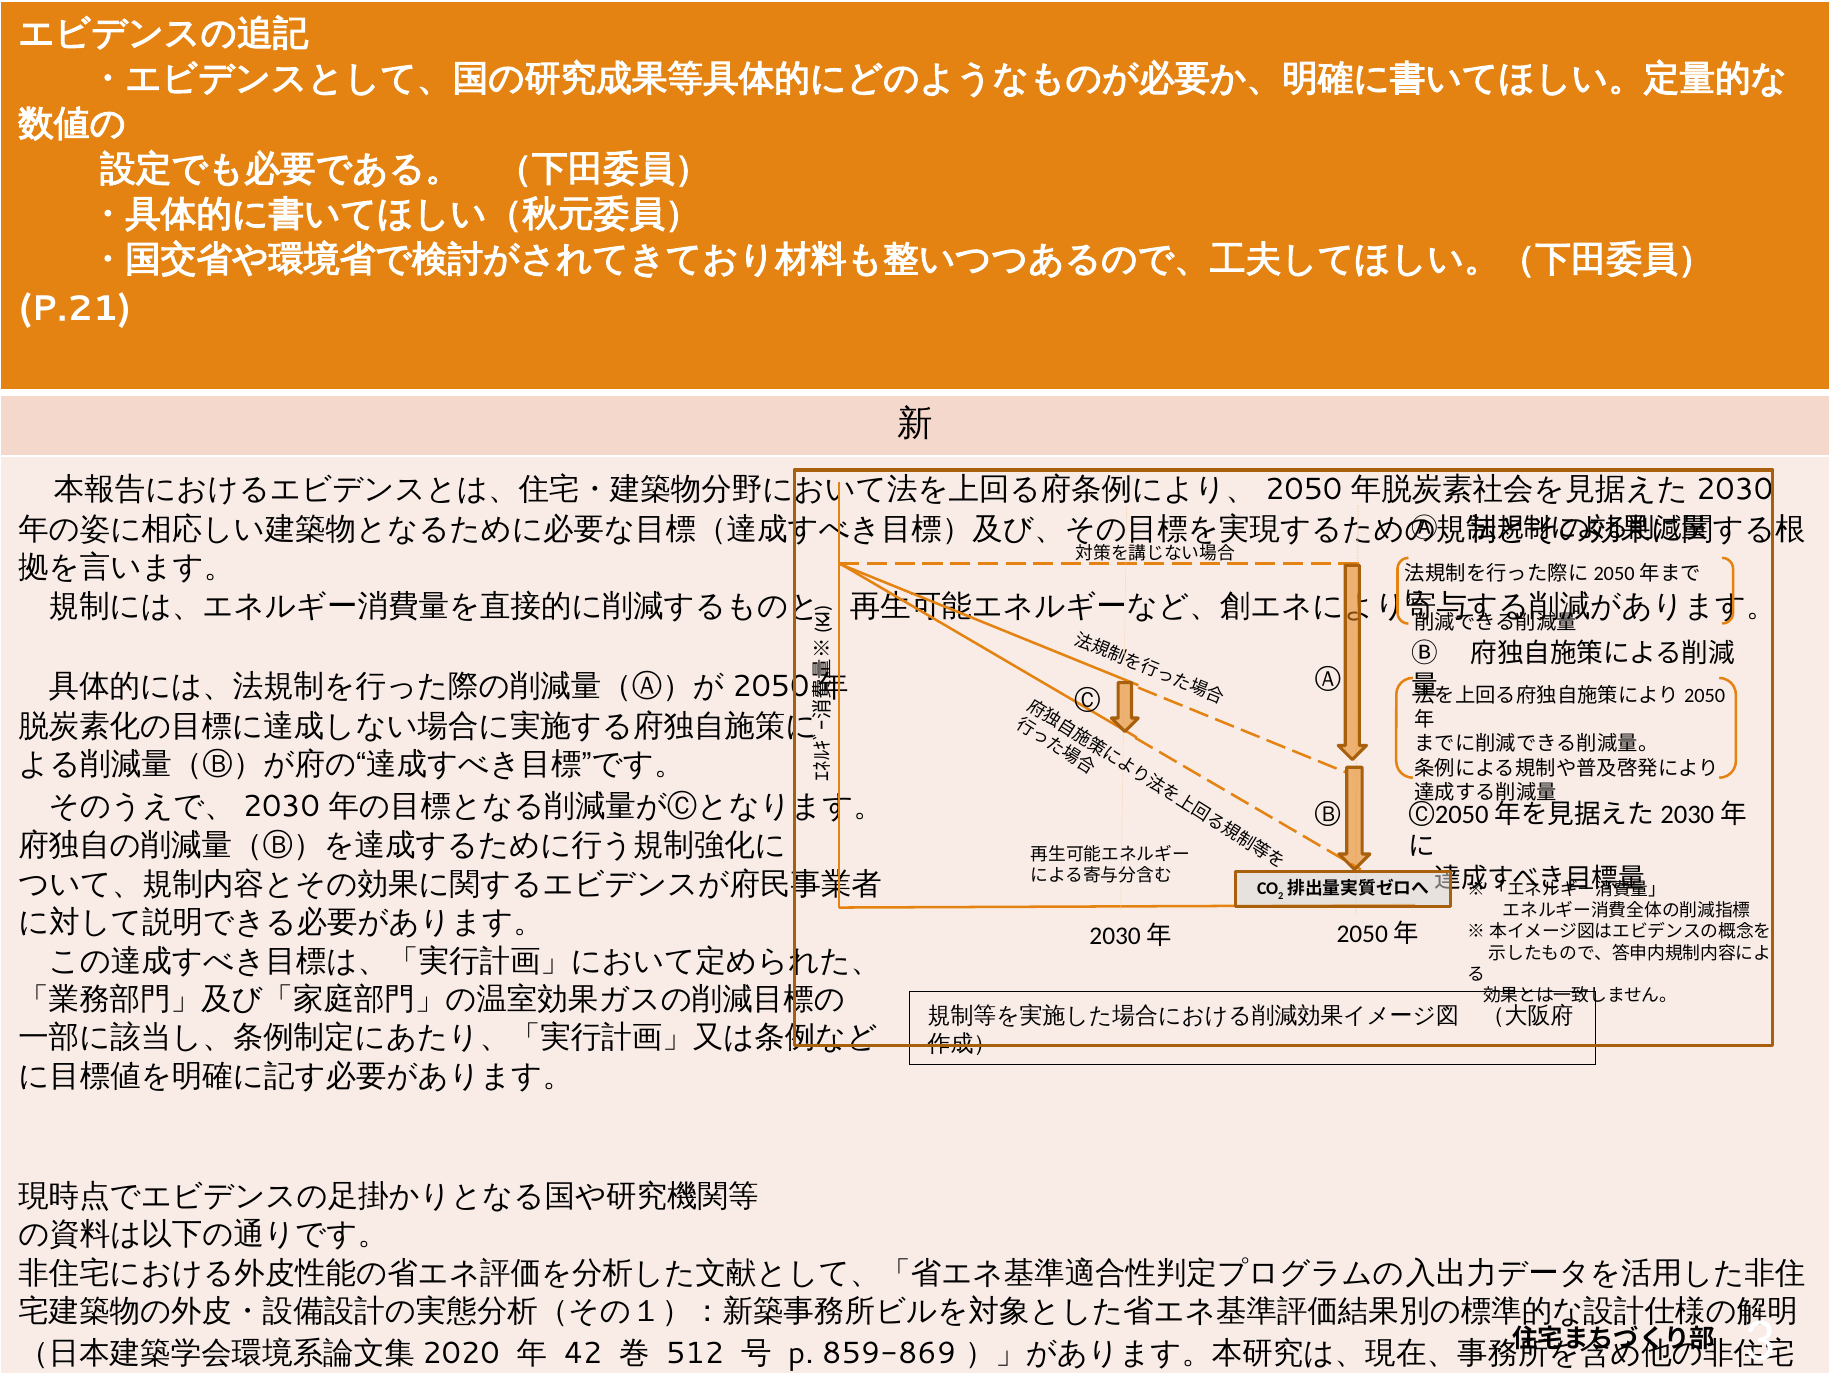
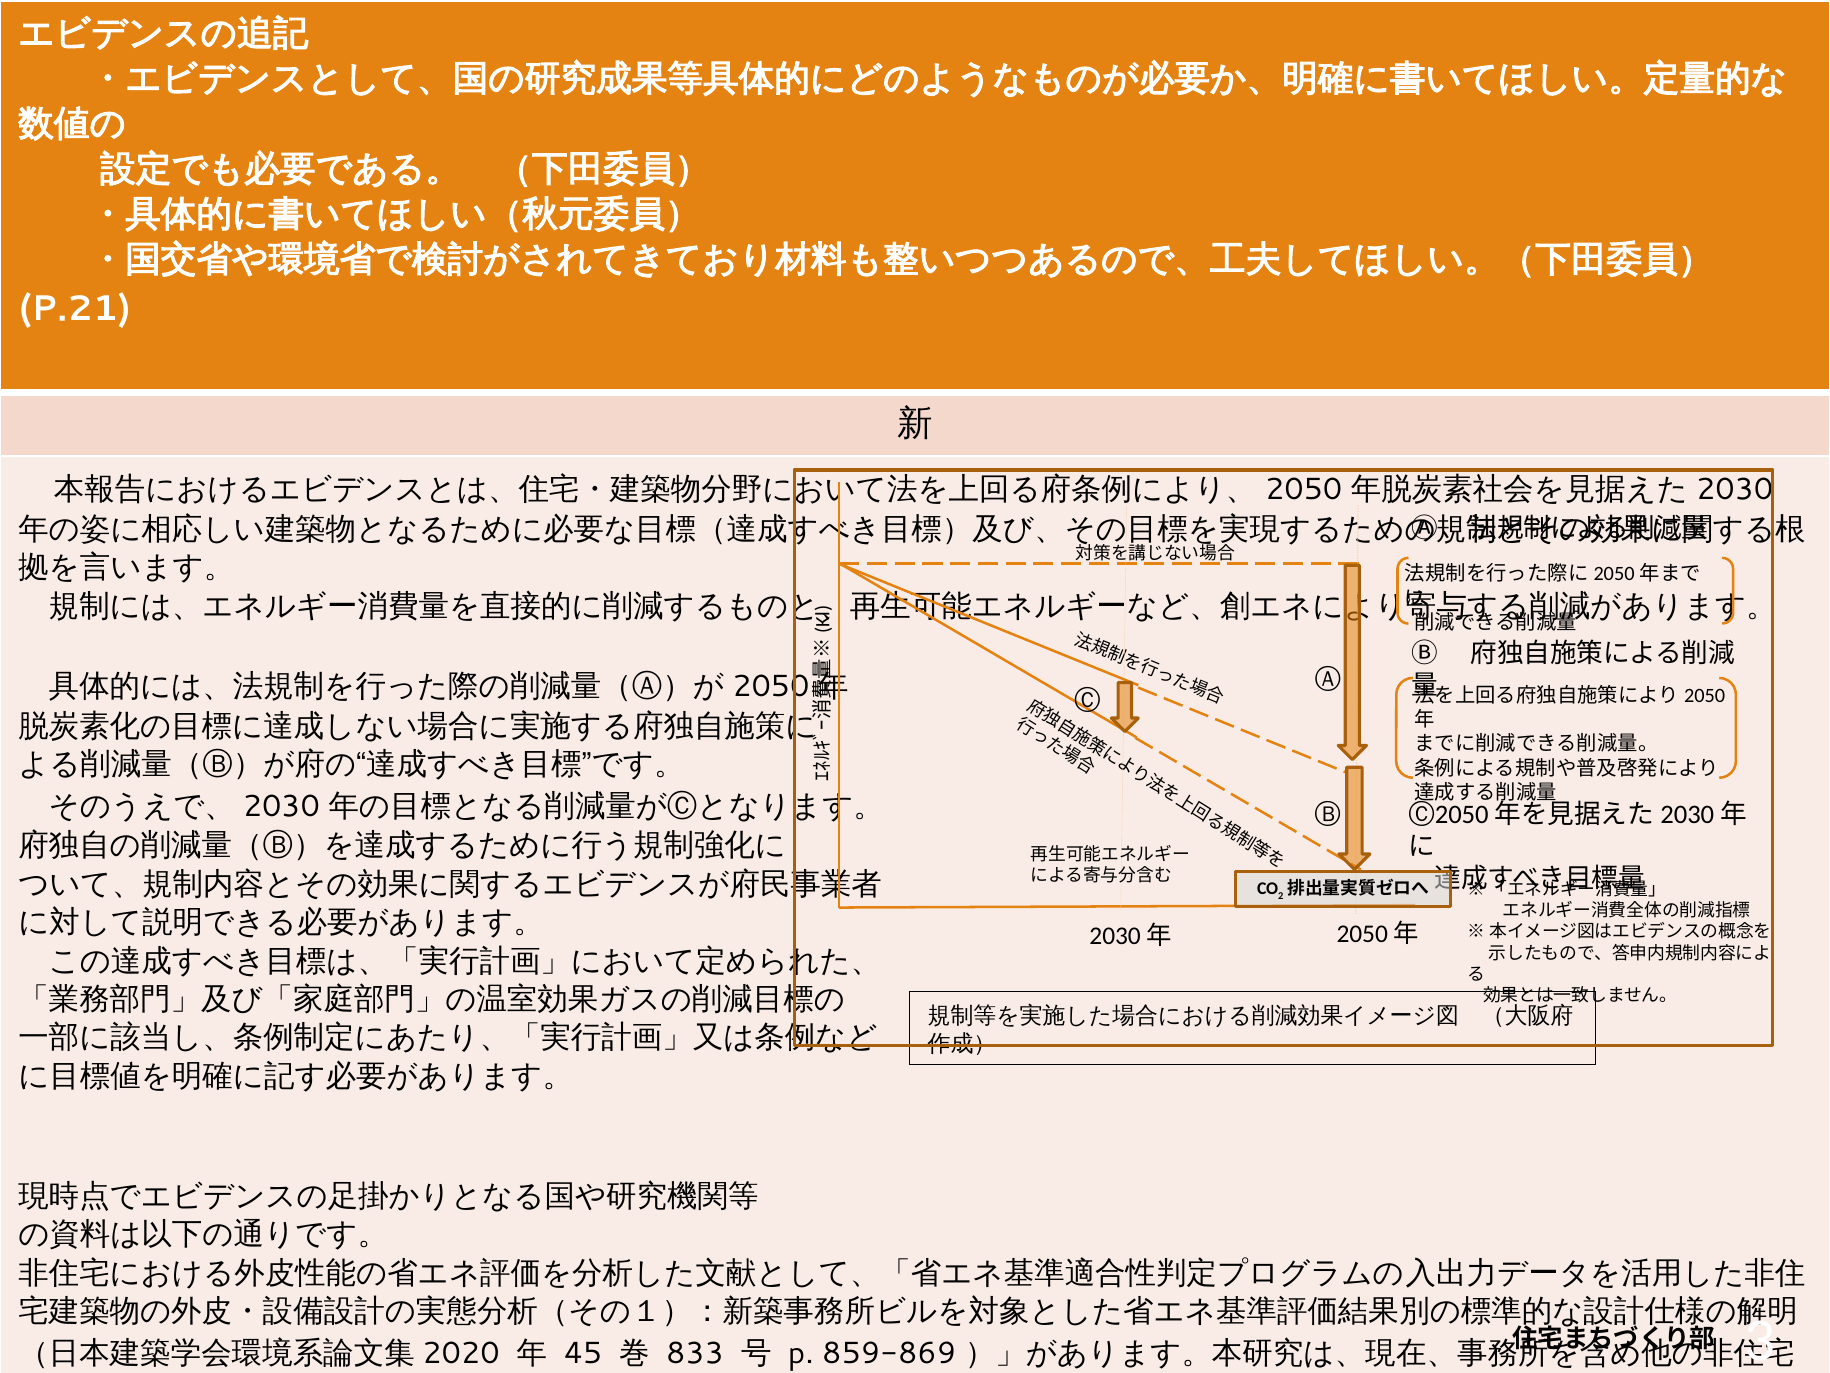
42: 42 -> 45
512: 512 -> 833
